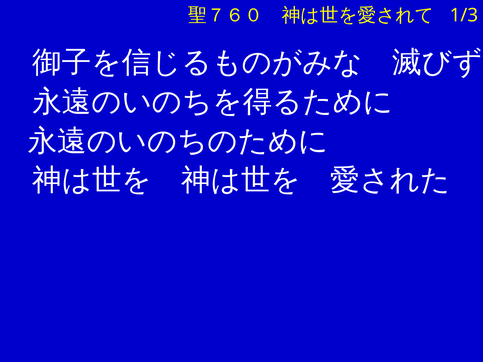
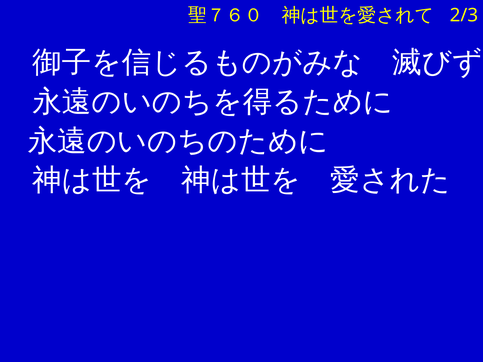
1/3: 1/3 -> 2/3
